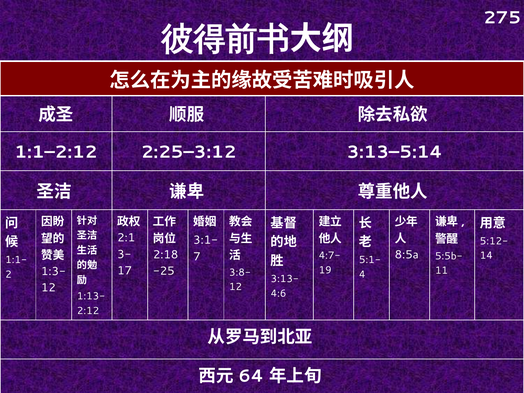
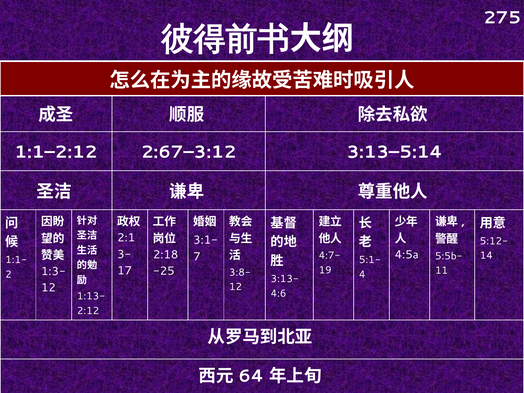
2:25–3:12: 2:25–3:12 -> 2:67–3:12
8:5a: 8:5a -> 4:5a
